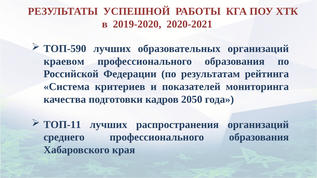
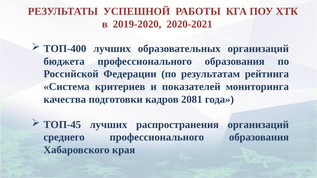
ТОП-590: ТОП-590 -> ТОП-400
краевом: краевом -> бюджета
2050: 2050 -> 2081
ТОП-11: ТОП-11 -> ТОП-45
